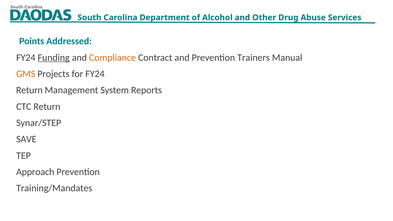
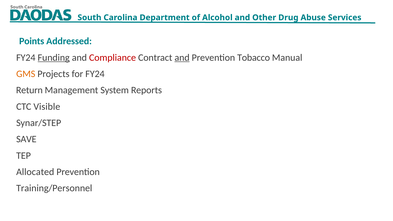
Compliance colour: orange -> red
and at (182, 58) underline: none -> present
Trainers: Trainers -> Tobacco
CTC Return: Return -> Visible
Approach: Approach -> Allocated
Training/Mandates: Training/Mandates -> Training/Personnel
